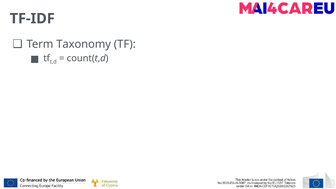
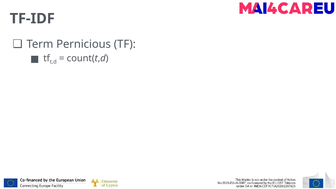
Taxonomy: Taxonomy -> Pernicious
